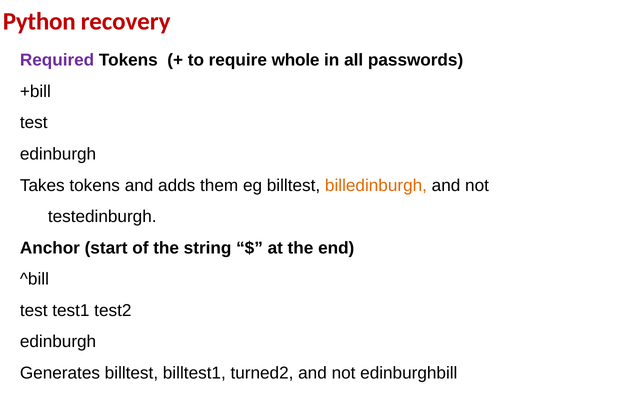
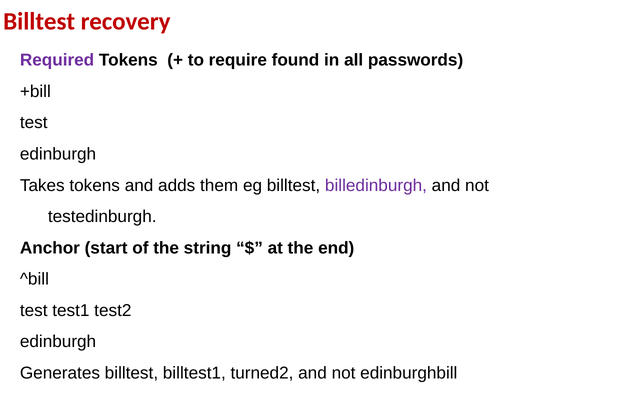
Python at (39, 22): Python -> Billtest
whole: whole -> found
billedinburgh colour: orange -> purple
